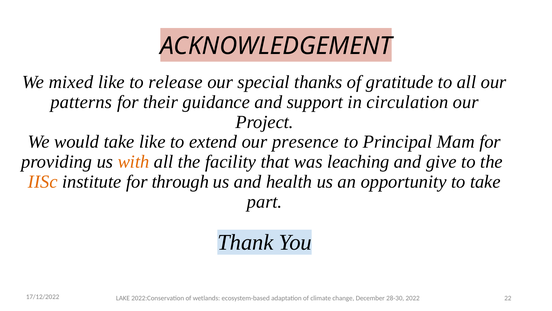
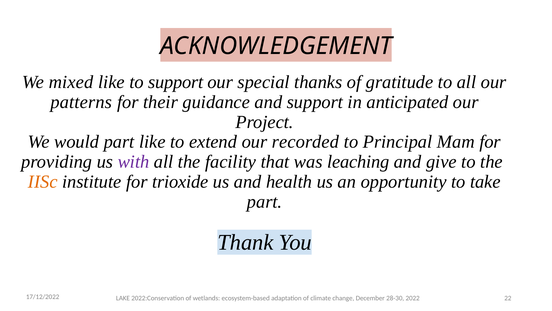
to release: release -> support
circulation: circulation -> anticipated
would take: take -> part
presence: presence -> recorded
with colour: orange -> purple
through: through -> trioxide
